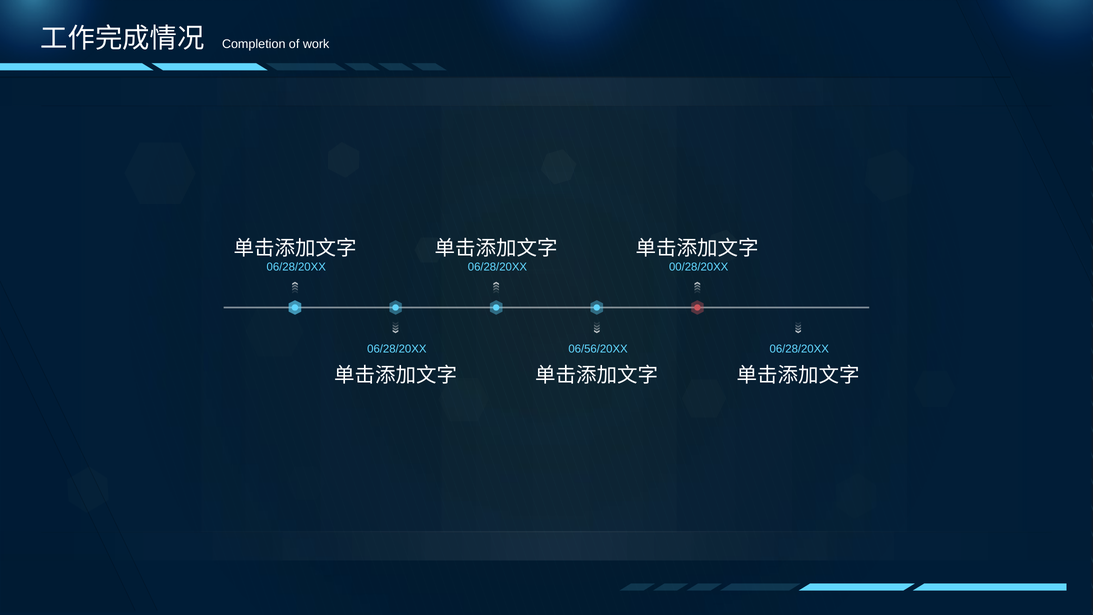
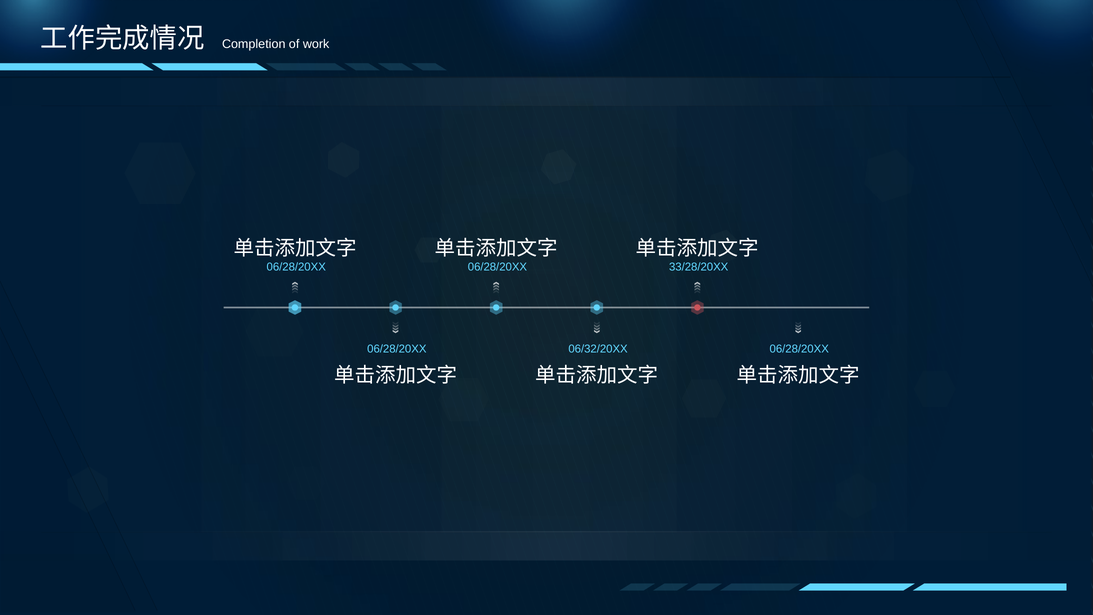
00/28/20XX: 00/28/20XX -> 33/28/20XX
06/56/20XX: 06/56/20XX -> 06/32/20XX
